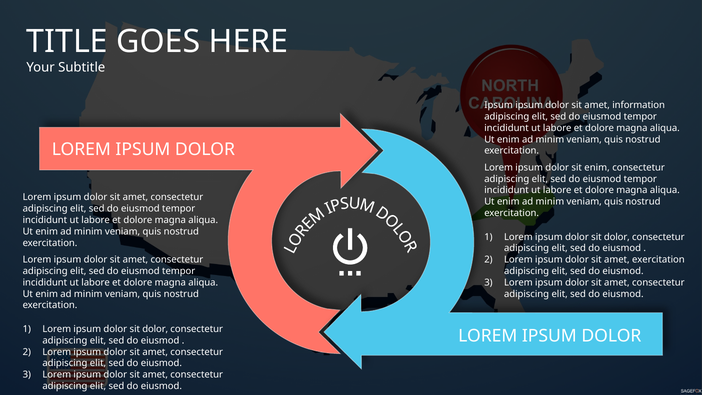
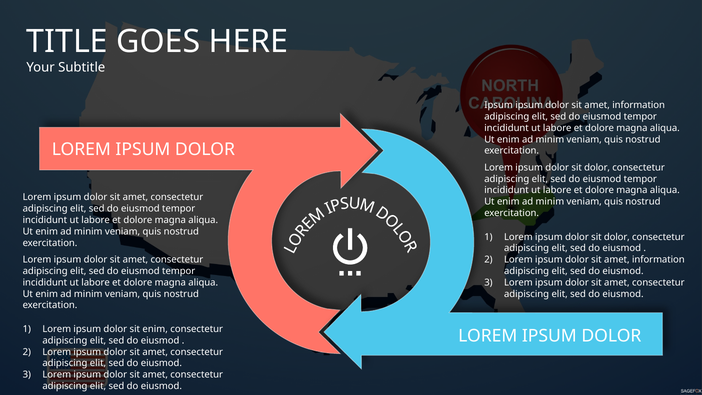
enim at (597, 167): enim -> dolor
exercitation at (658, 260): exercitation -> information
dolor at (155, 329): dolor -> enim
